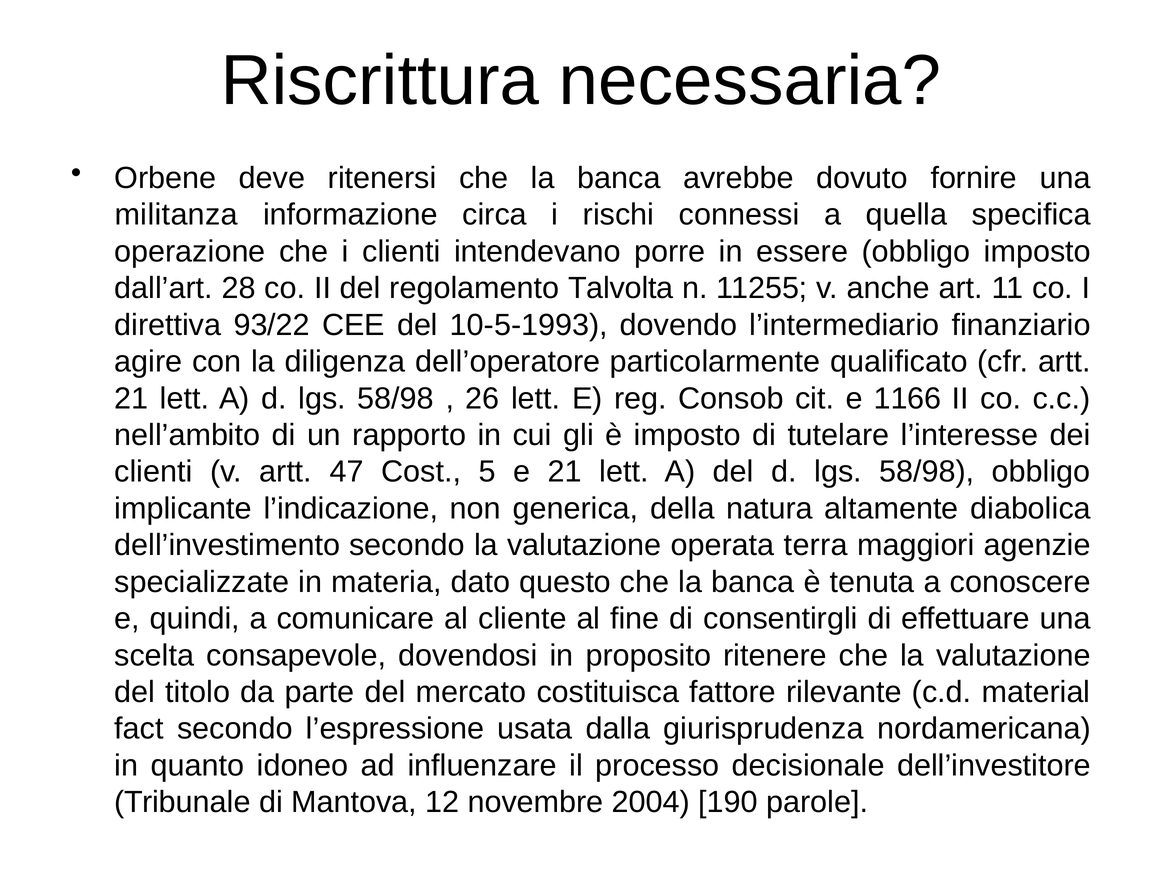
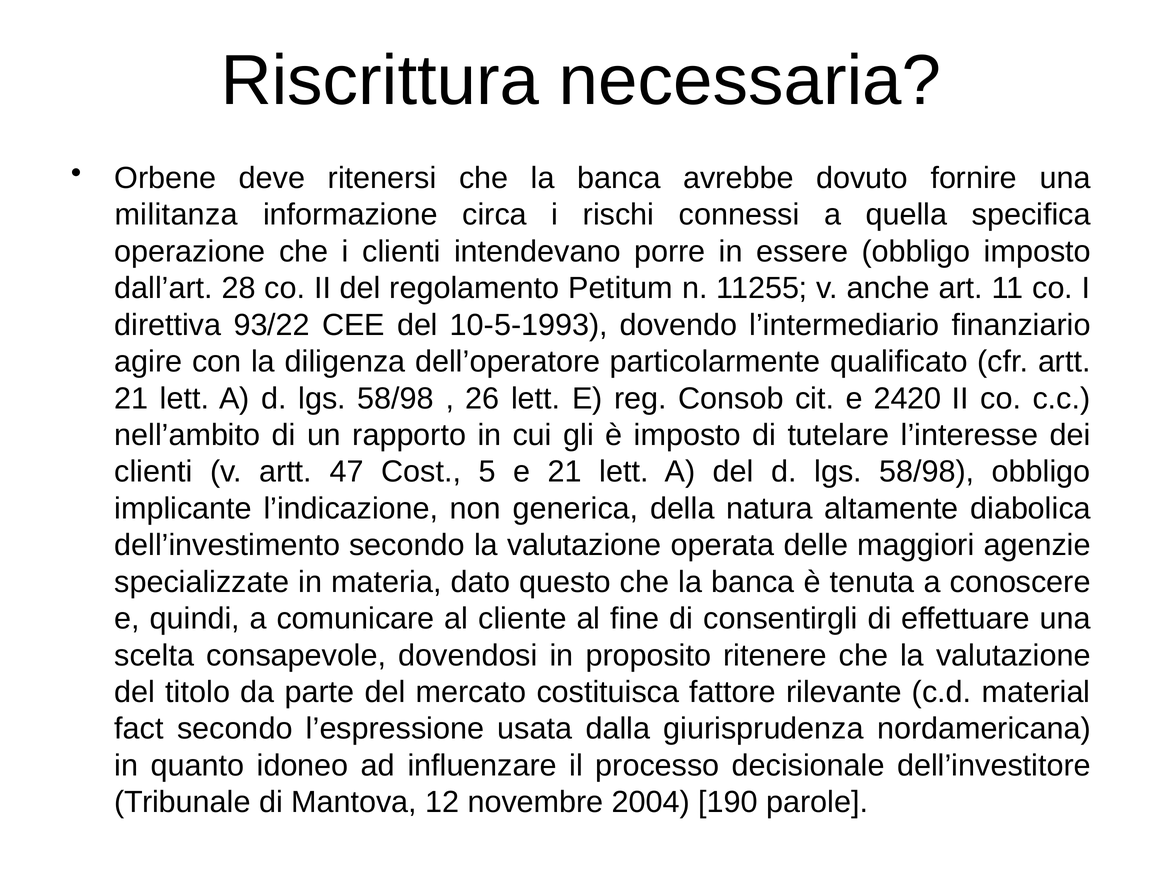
Talvolta: Talvolta -> Petitum
1166: 1166 -> 2420
terra: terra -> delle
